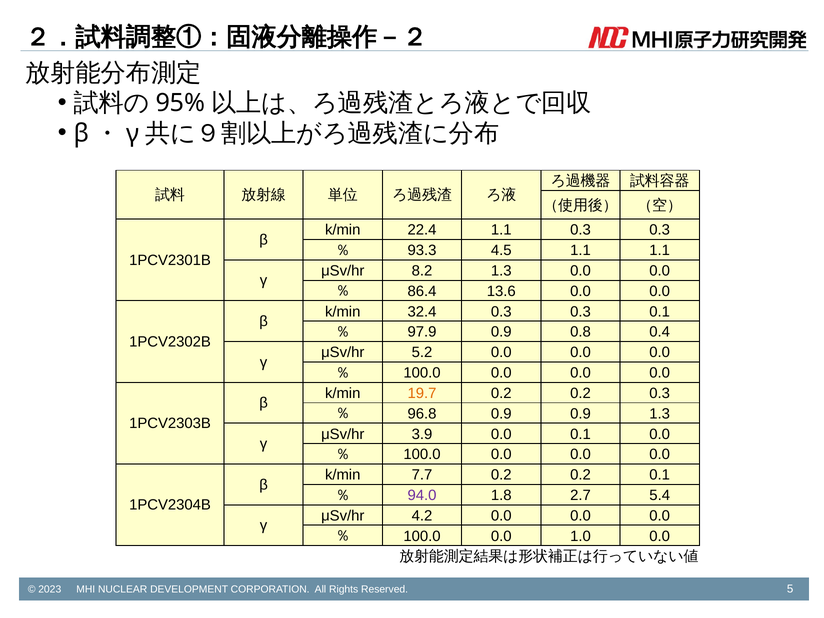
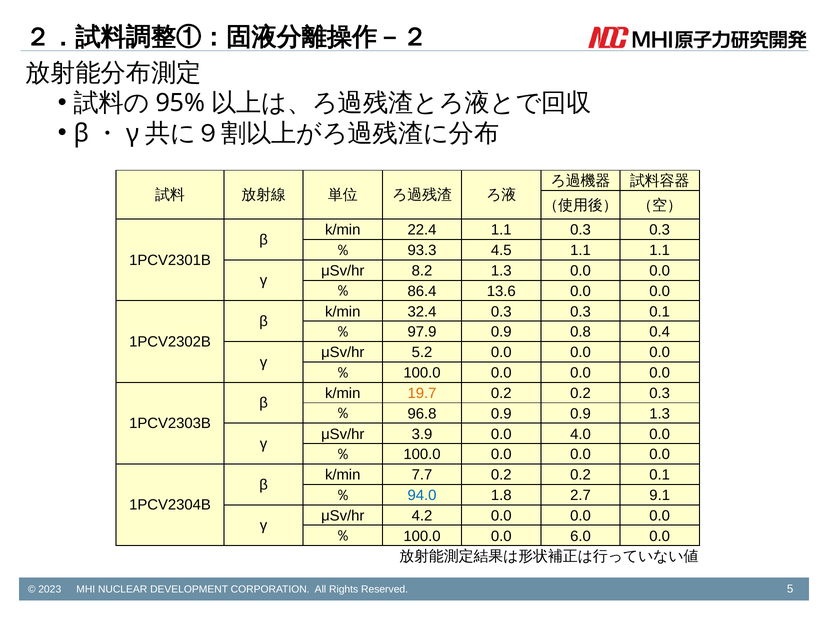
0.0 0.1: 0.1 -> 4.0
94.0 colour: purple -> blue
5.4: 5.4 -> 9.1
1.0: 1.0 -> 6.0
